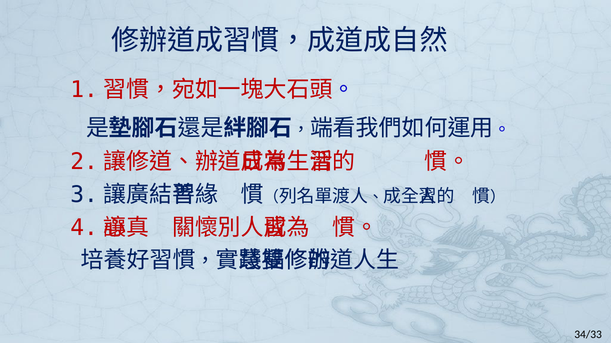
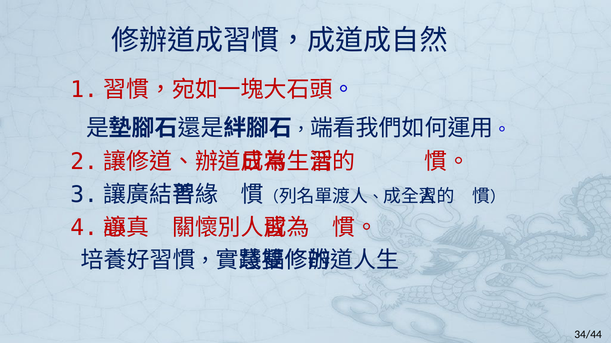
34/33: 34/33 -> 34/44
